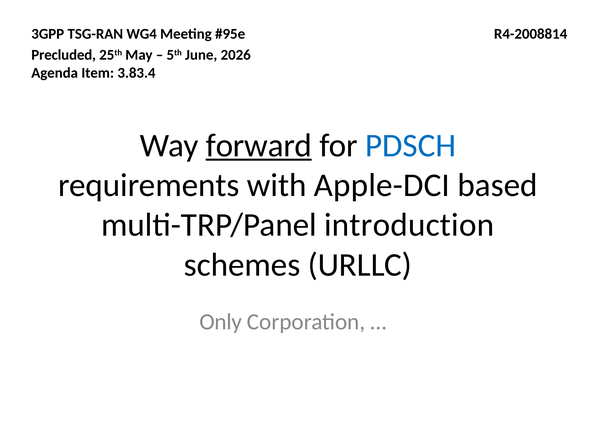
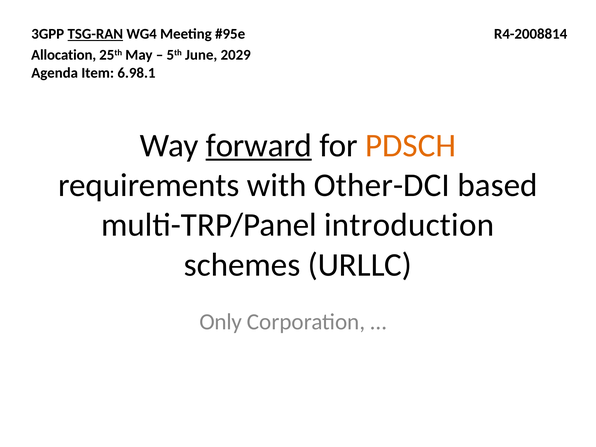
TSG-RAN underline: none -> present
Precluded: Precluded -> Allocation
2026: 2026 -> 2029
3.83.4: 3.83.4 -> 6.98.1
PDSCH colour: blue -> orange
Apple-DCI: Apple-DCI -> Other-DCI
